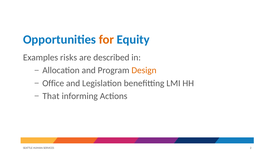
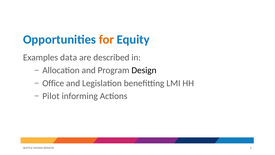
risks: risks -> data
Design colour: orange -> black
That: That -> Pilot
